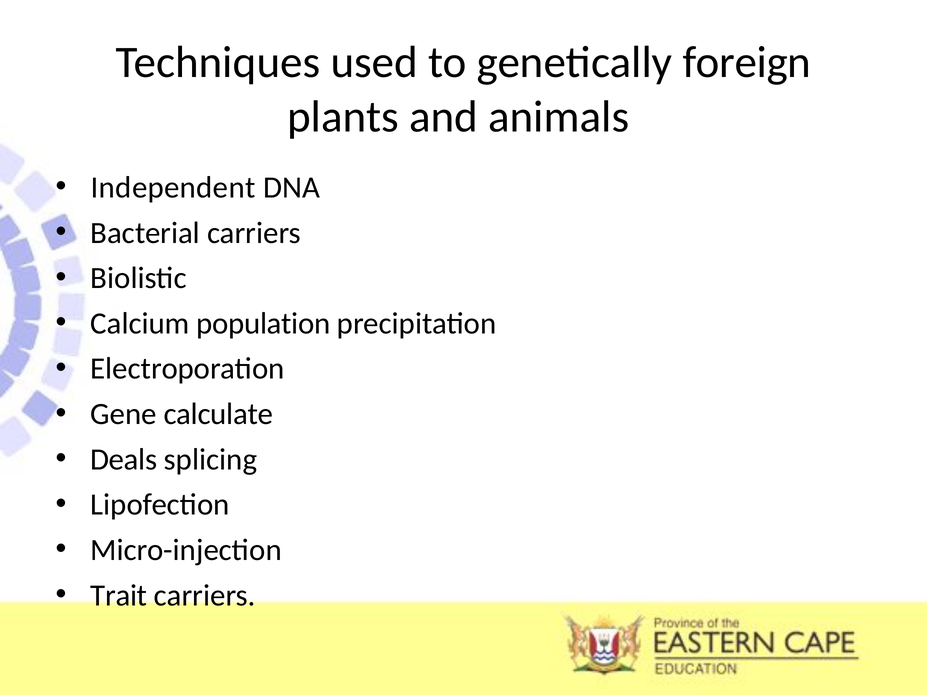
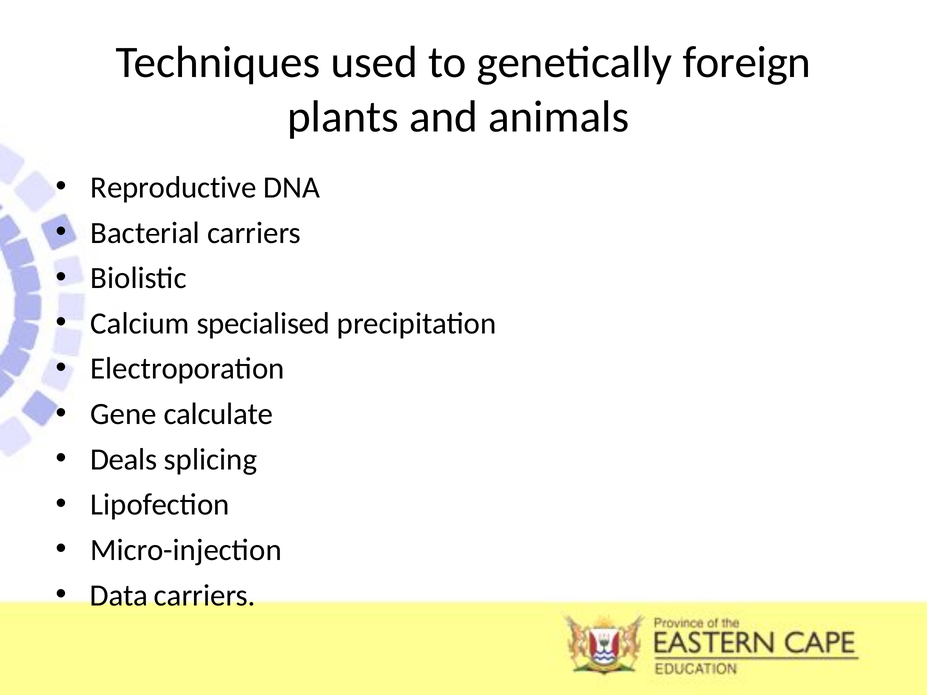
Independent: Independent -> Reproductive
population: population -> specialised
Trait: Trait -> Data
